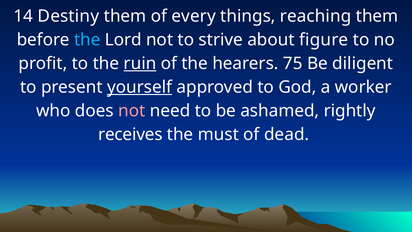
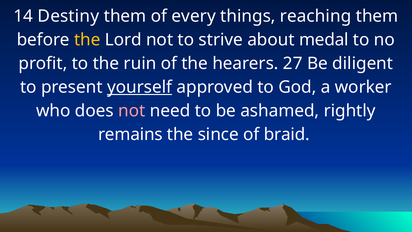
the at (87, 40) colour: light blue -> yellow
figure: figure -> medal
ruin underline: present -> none
75: 75 -> 27
receives: receives -> remains
must: must -> since
dead: dead -> braid
